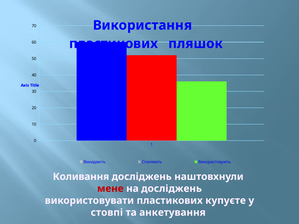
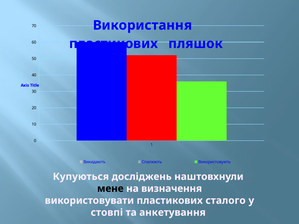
Коливання: Коливання -> Купуються
мене colour: red -> black
на досліджень: досліджень -> визначення
купуєте: купуєте -> сталого
